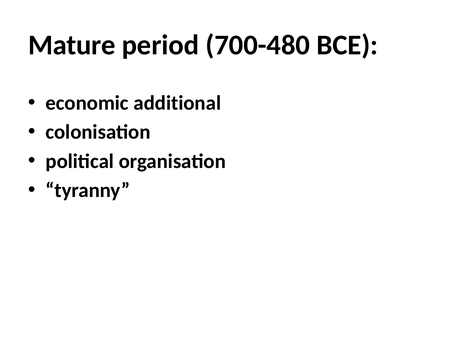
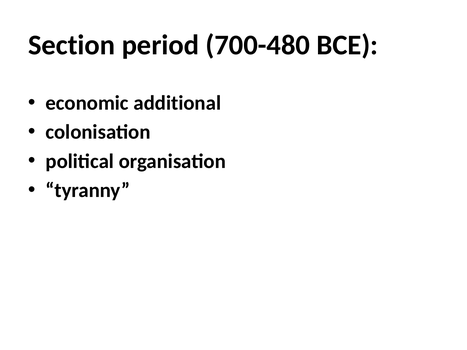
Mature: Mature -> Section
